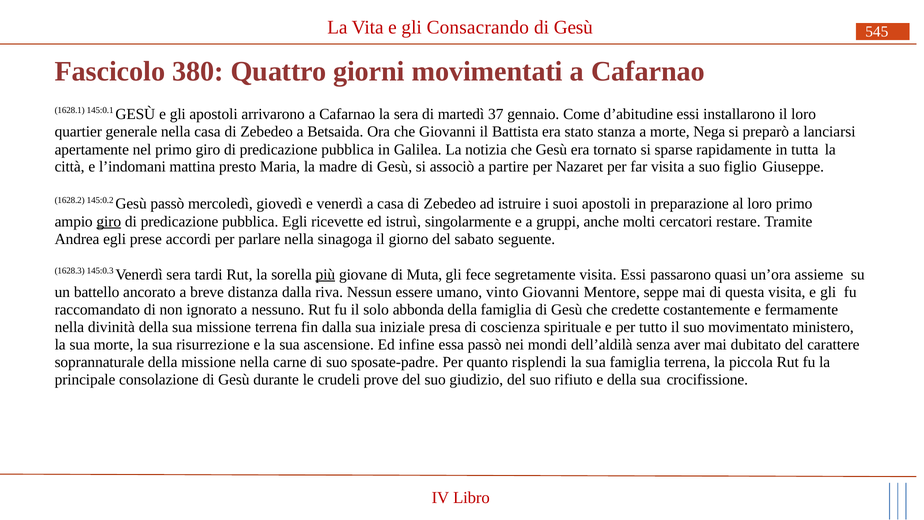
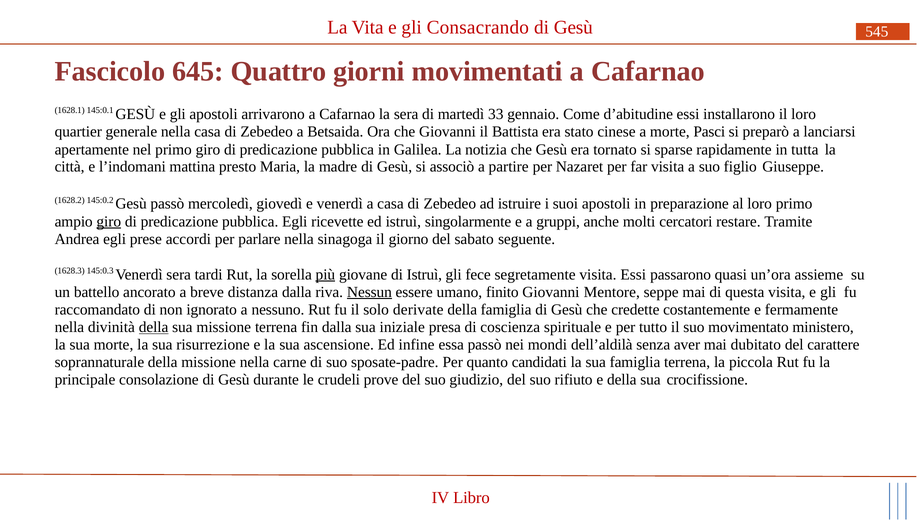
380: 380 -> 645
37: 37 -> 33
stanza: stanza -> cinese
Nega: Nega -> Pasci
di Muta: Muta -> Istruì
Nessun underline: none -> present
vinto: vinto -> finito
abbonda: abbonda -> derivate
della at (154, 327) underline: none -> present
risplendi: risplendi -> candidati
